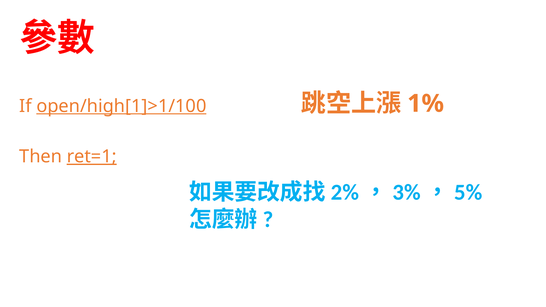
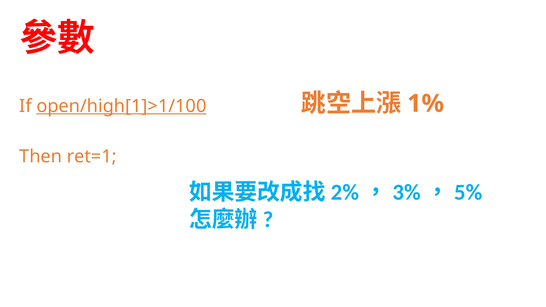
ret=1 underline: present -> none
